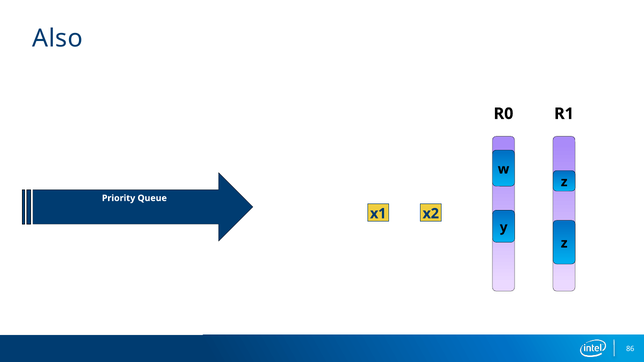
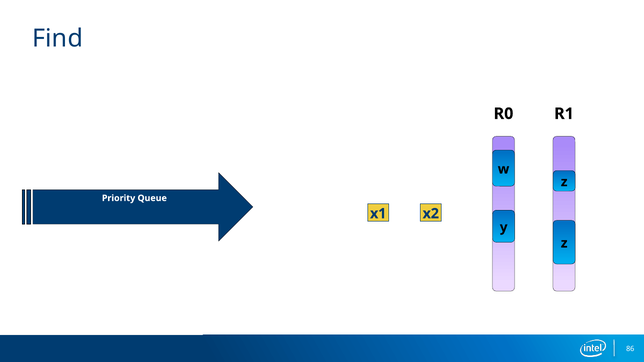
Also: Also -> Find
